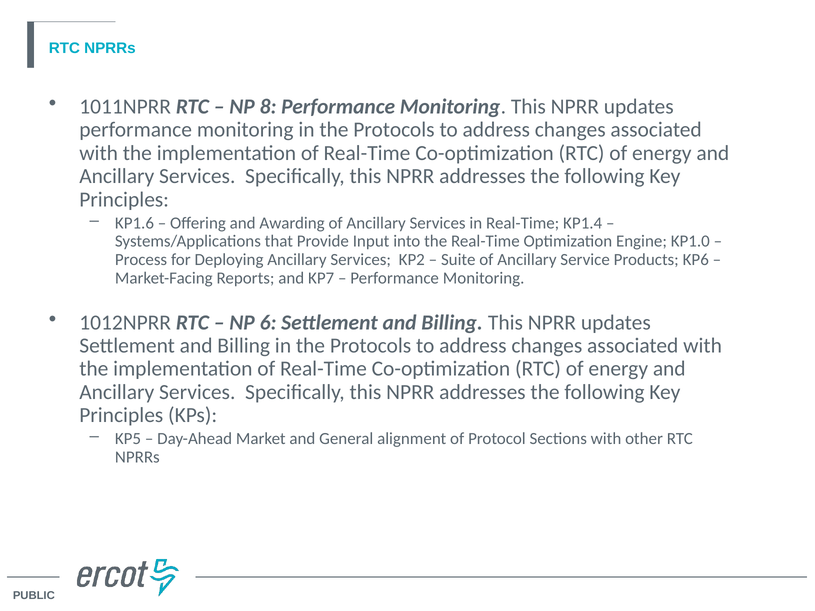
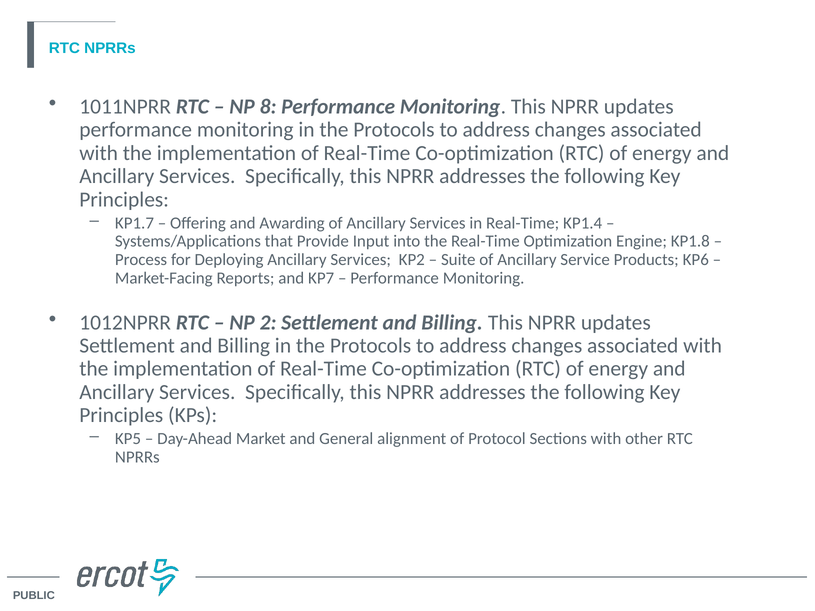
KP1.6: KP1.6 -> KP1.7
KP1.0: KP1.0 -> KP1.8
6: 6 -> 2
